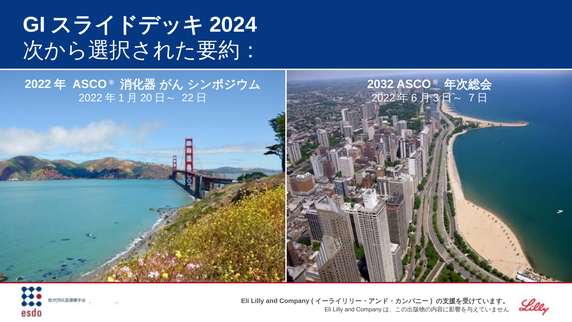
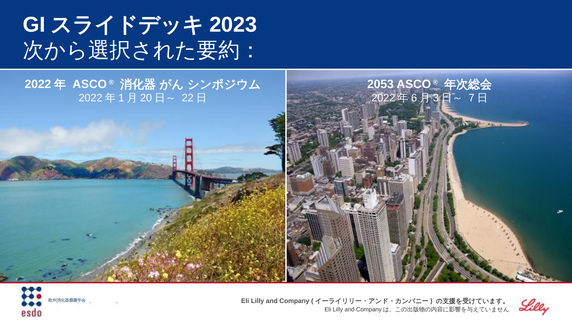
2024: 2024 -> 2023
2032: 2032 -> 2053
